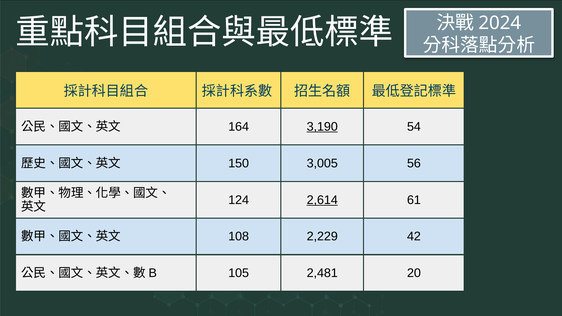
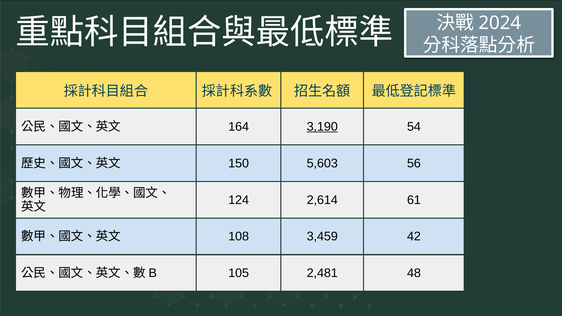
3,005: 3,005 -> 5,603
2,614 underline: present -> none
2,229: 2,229 -> 3,459
20: 20 -> 48
